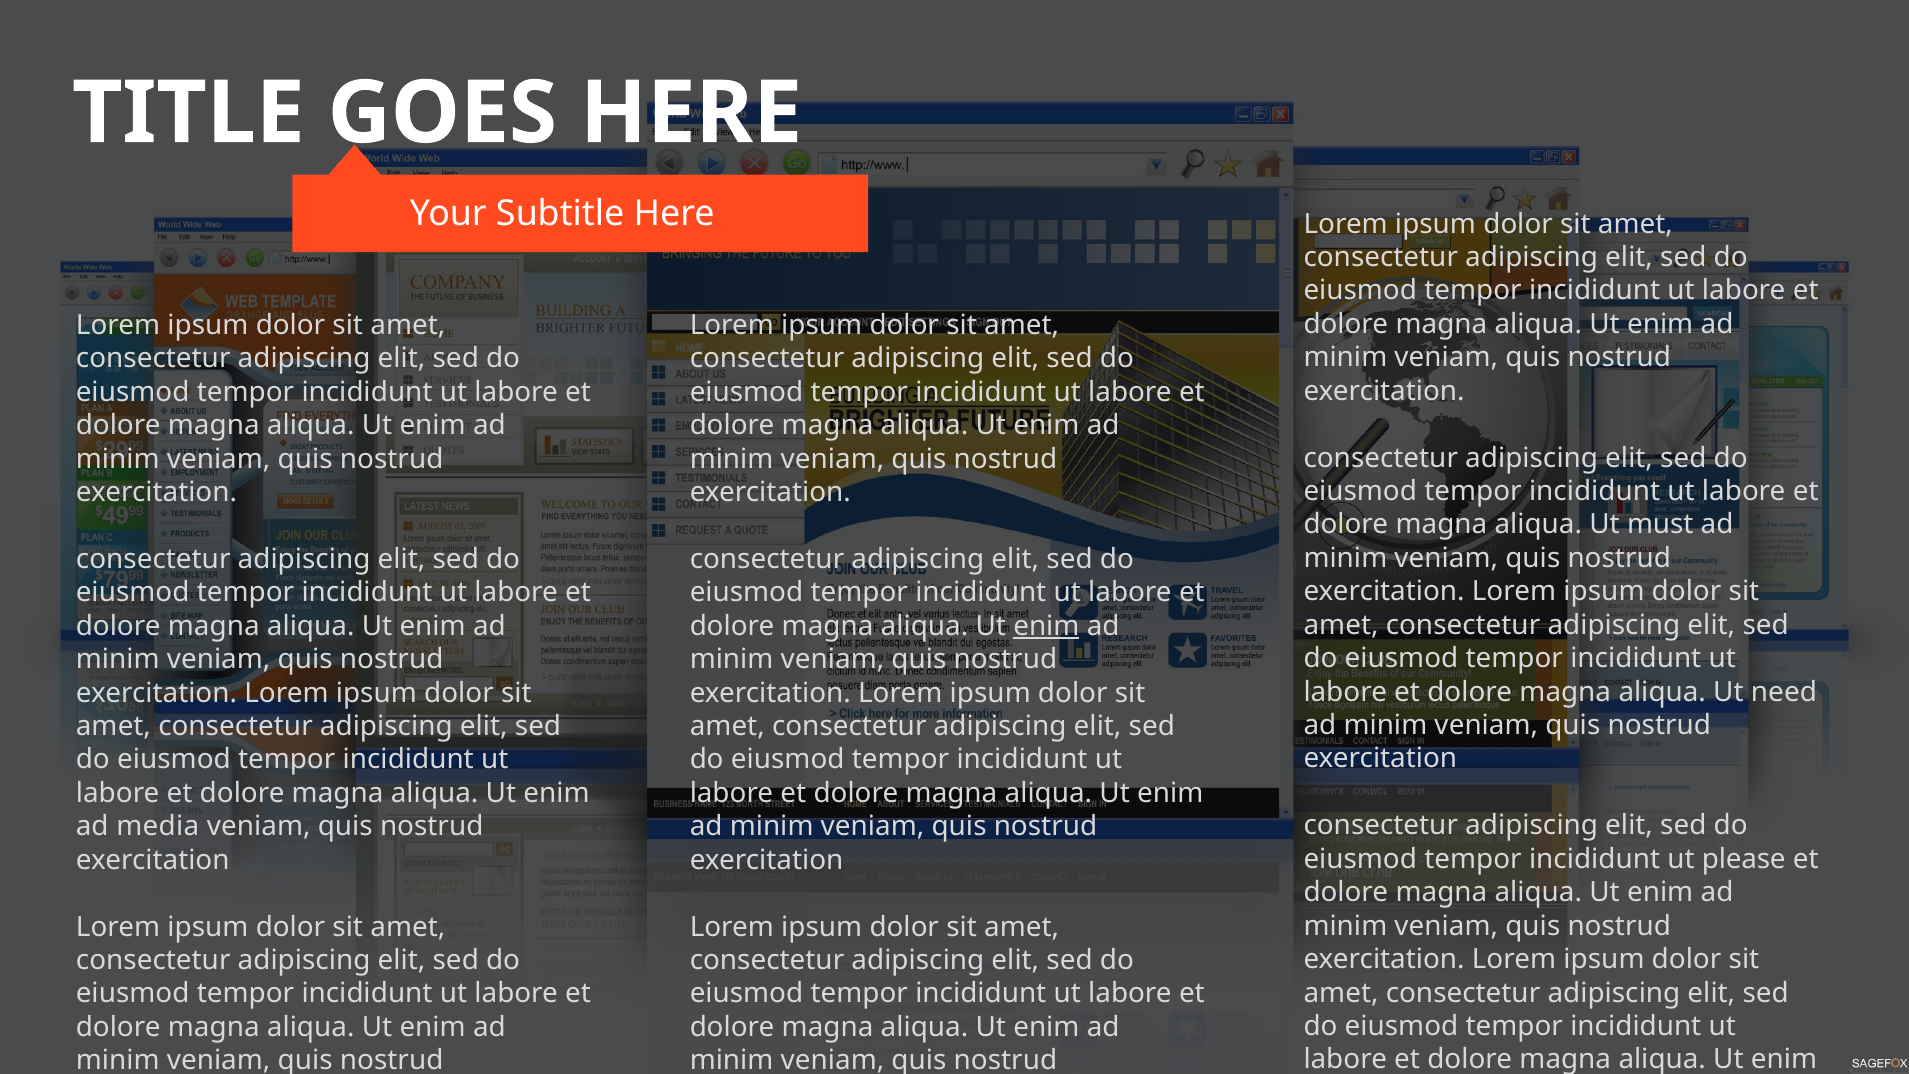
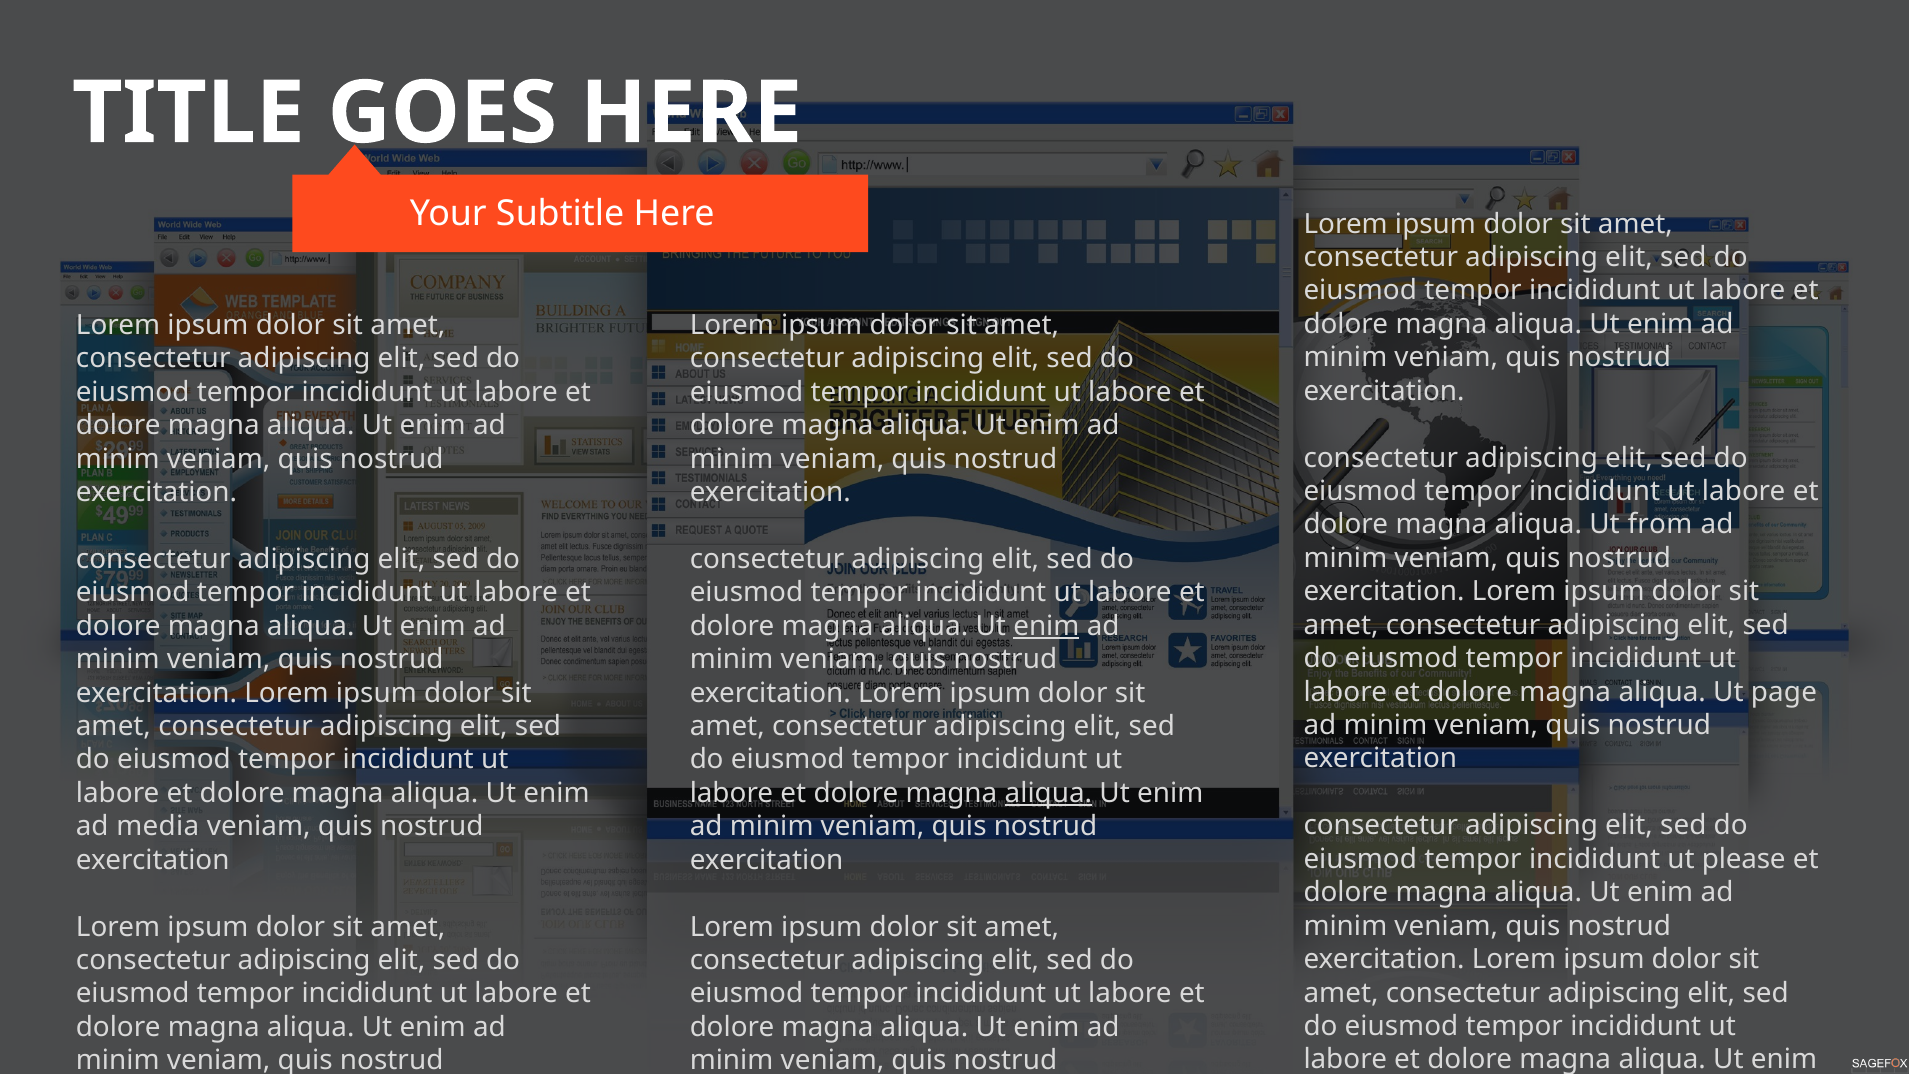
must: must -> from
need: need -> page
aliqua at (1048, 793) underline: none -> present
